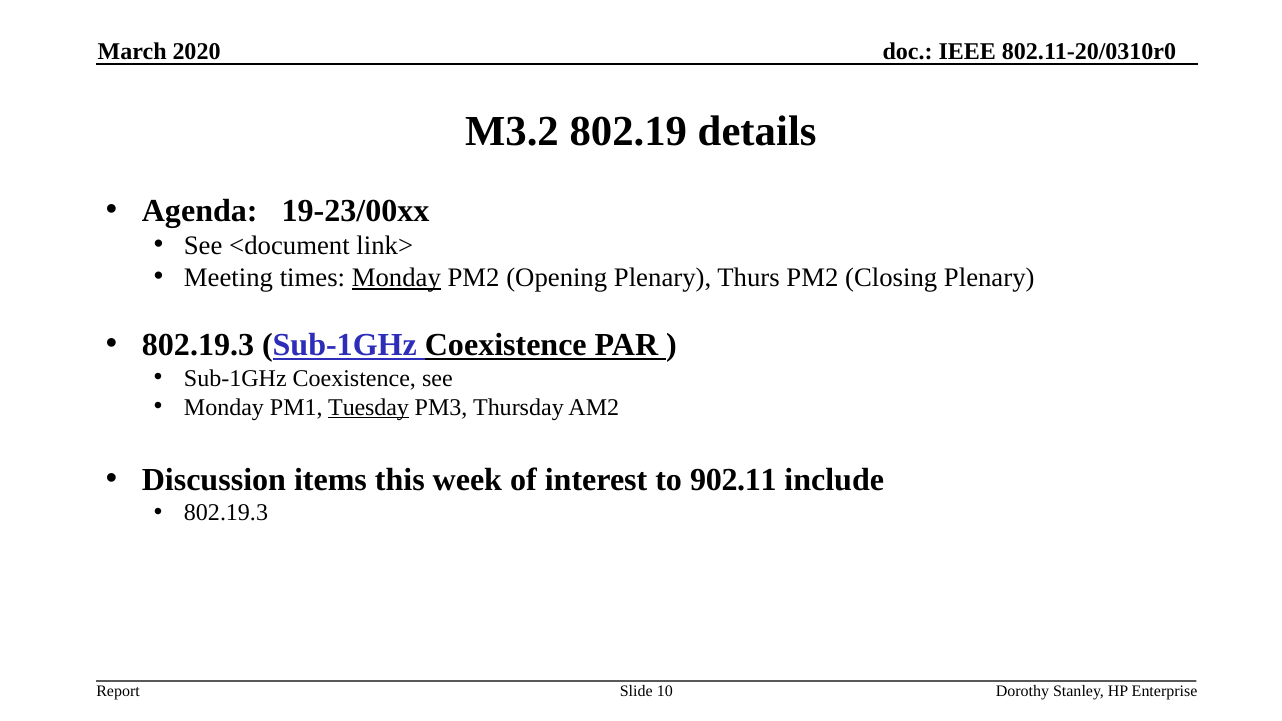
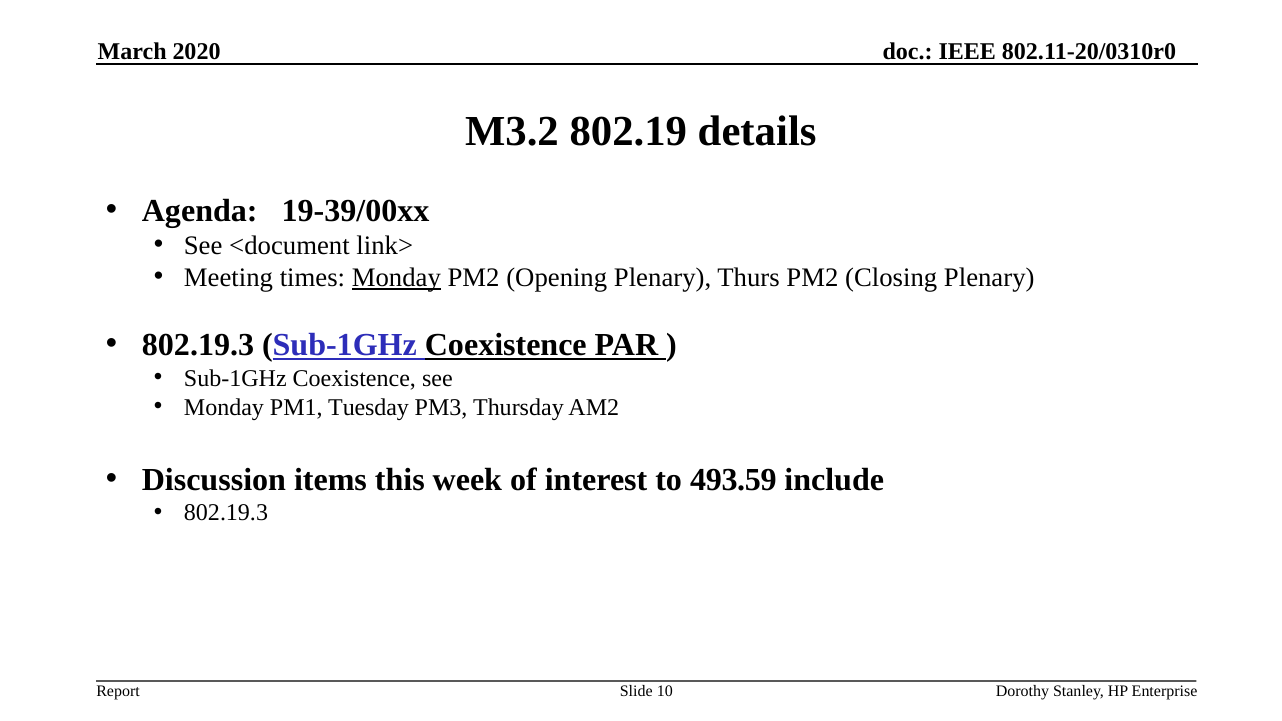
19-23/00xx: 19-23/00xx -> 19-39/00xx
Tuesday underline: present -> none
902.11: 902.11 -> 493.59
